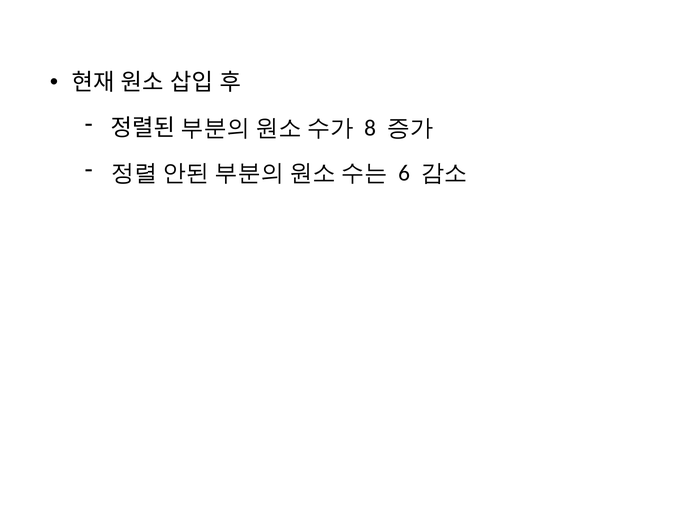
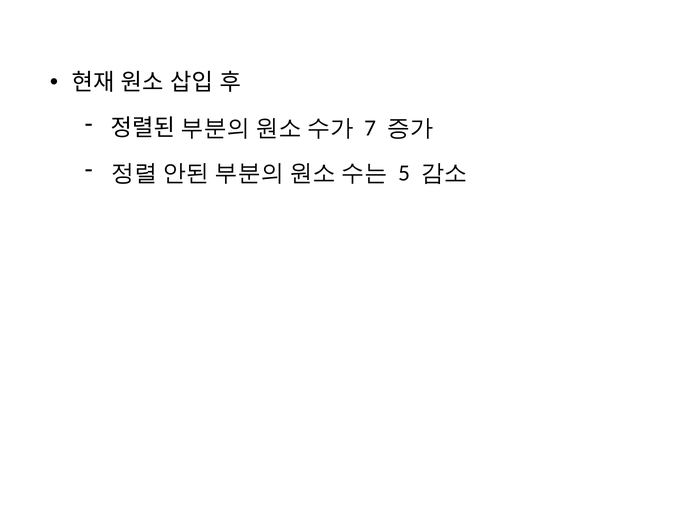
8: 8 -> 7
6: 6 -> 5
